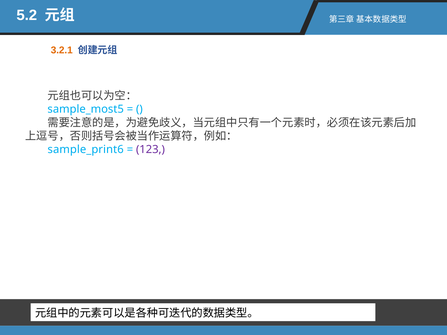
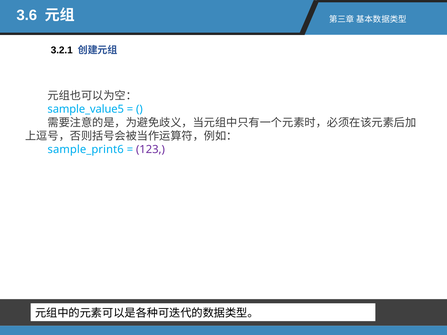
5.2: 5.2 -> 3.6
3.2.1 colour: orange -> black
sample_most5: sample_most5 -> sample_value5
